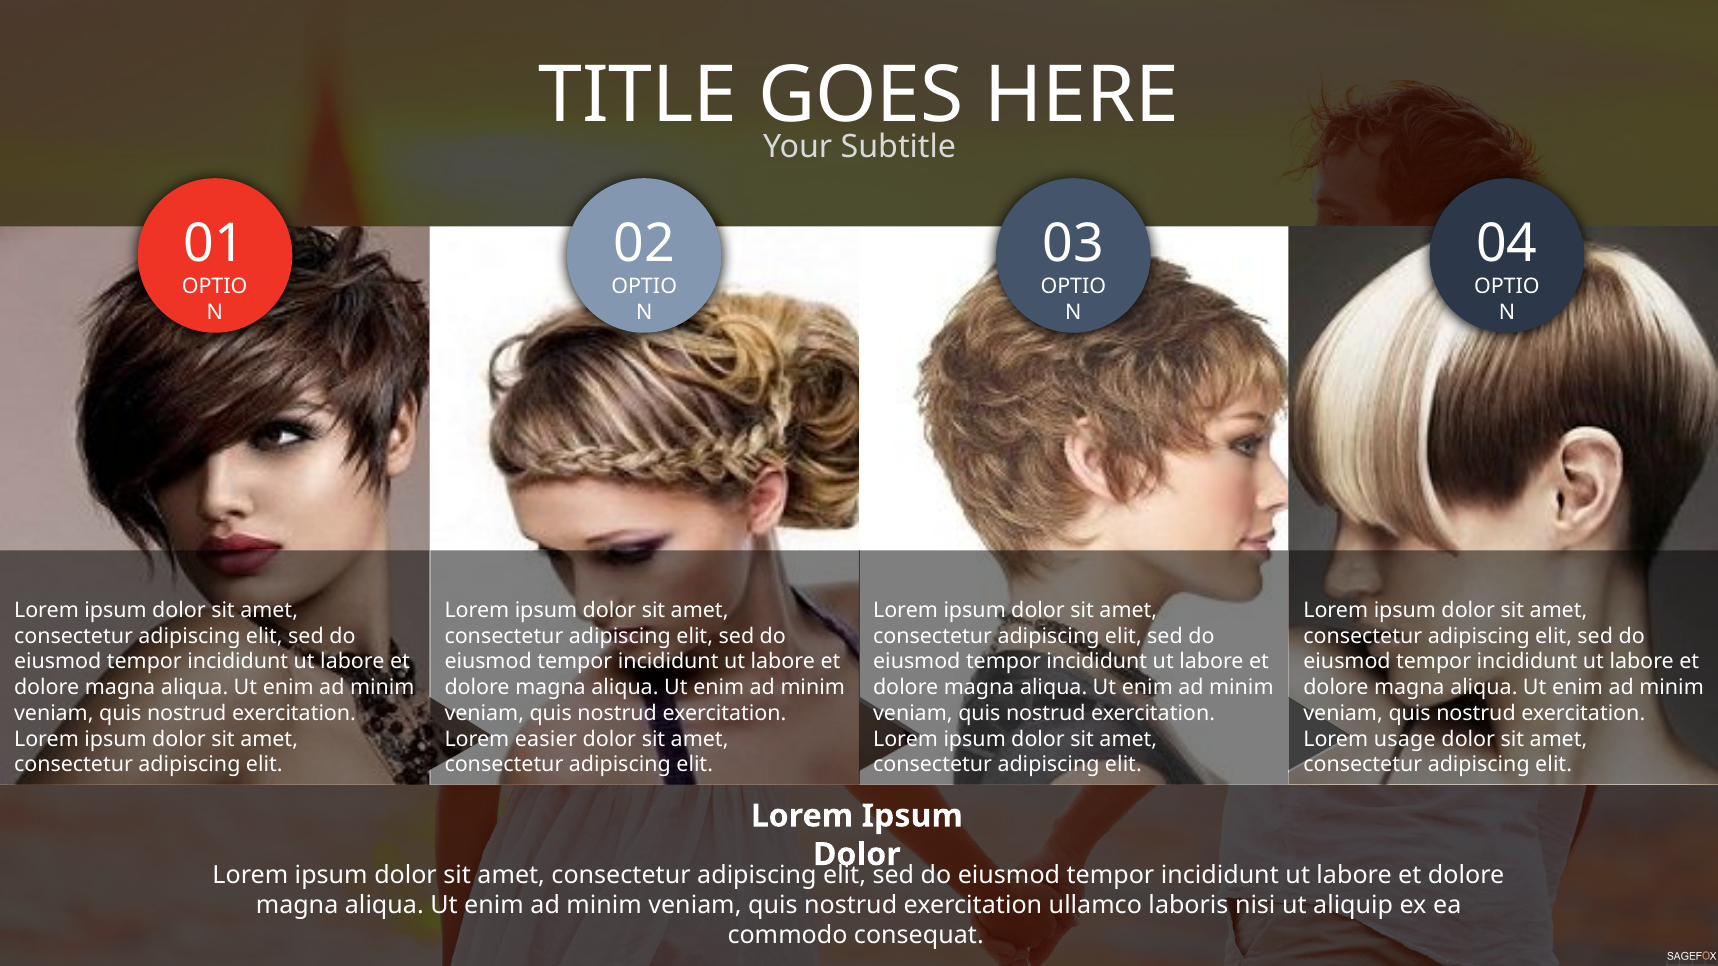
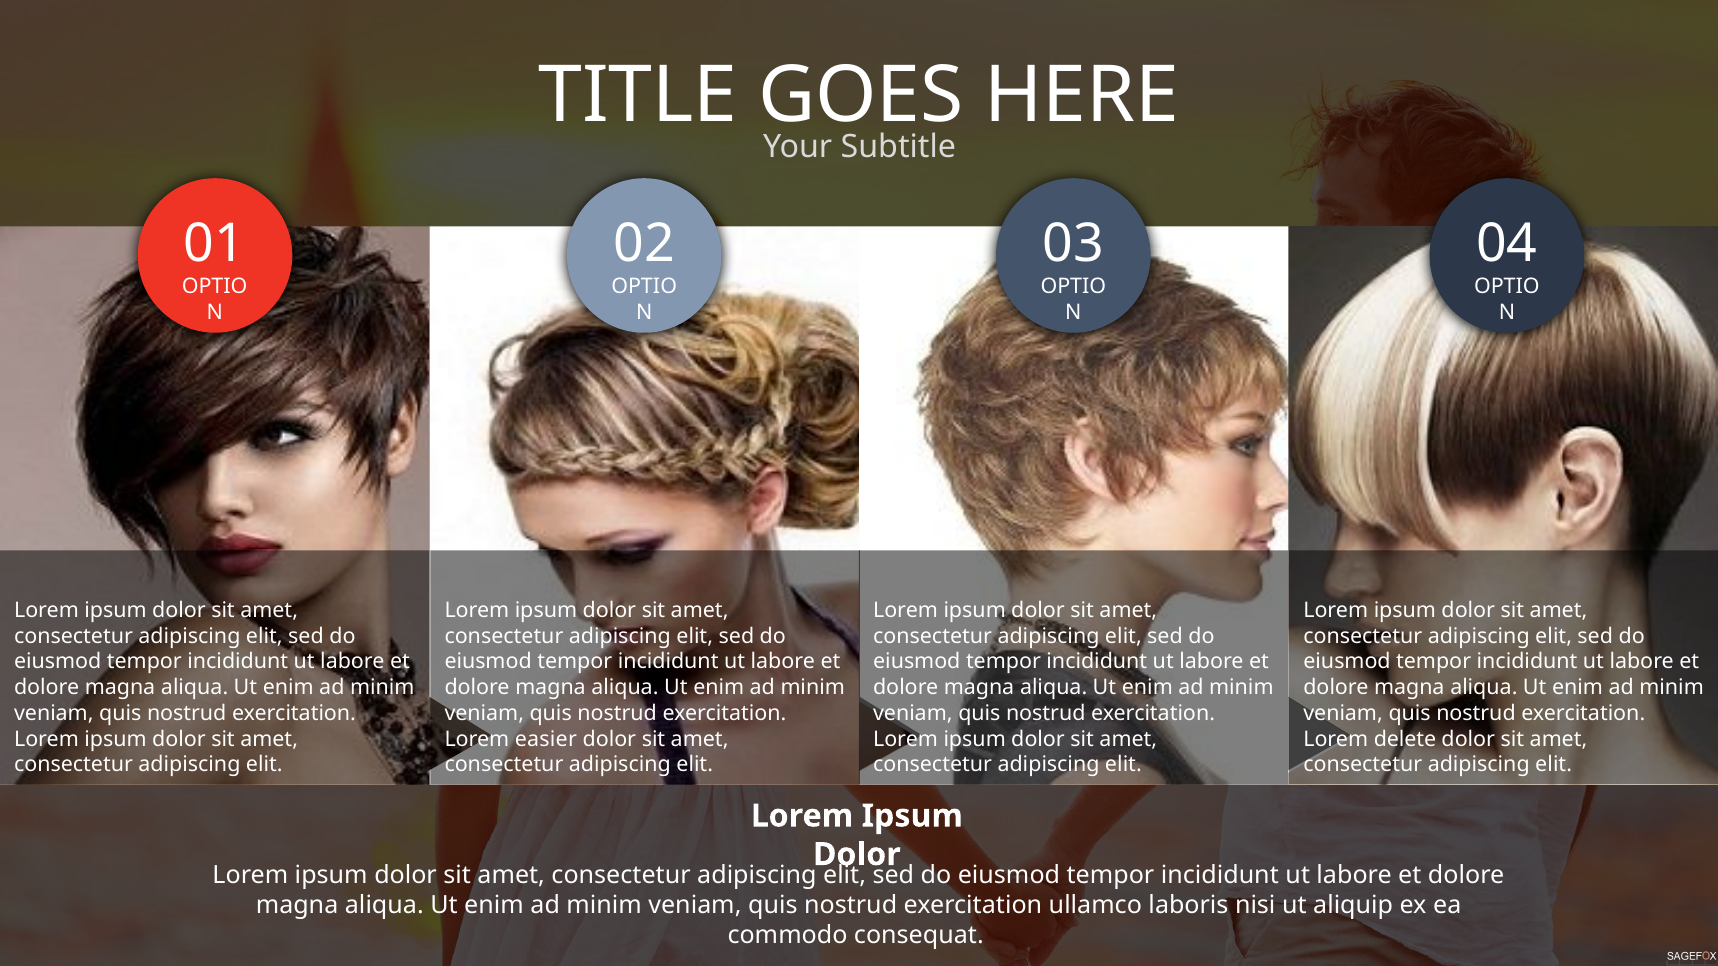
usage: usage -> delete
